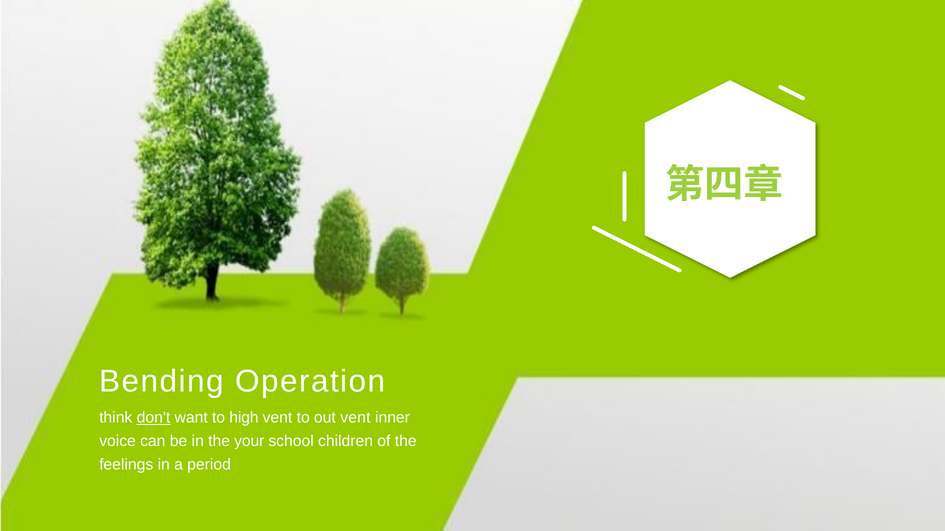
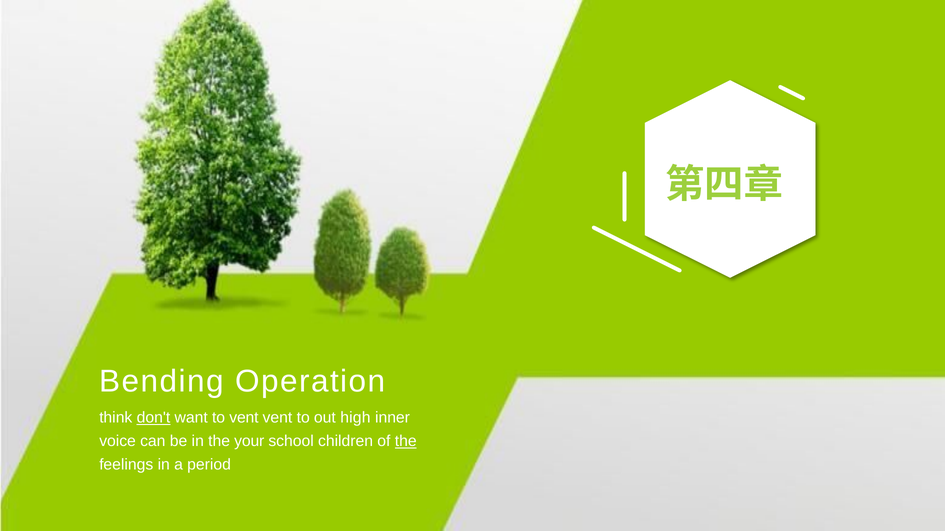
to high: high -> vent
out vent: vent -> high
the at (406, 442) underline: none -> present
